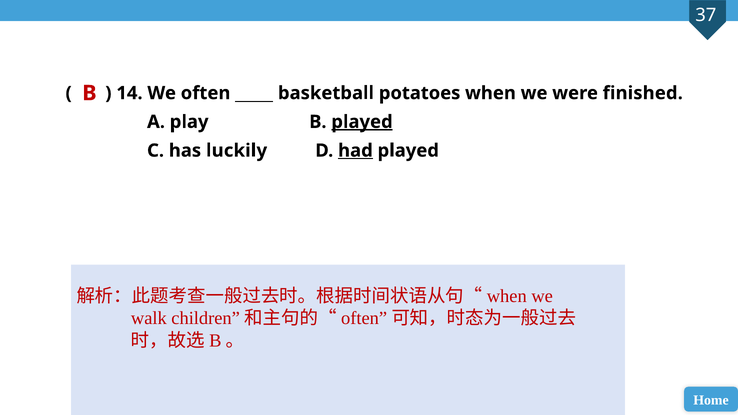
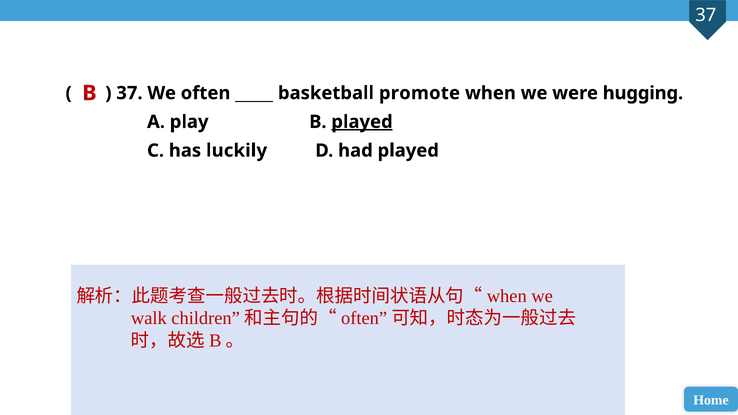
14 at (129, 93): 14 -> 37
potatoes: potatoes -> promote
finished: finished -> hugging
had underline: present -> none
